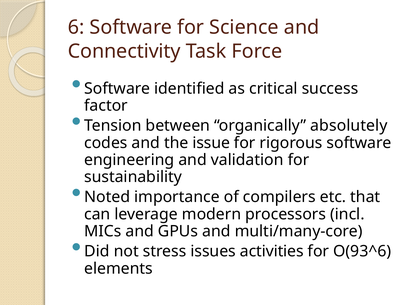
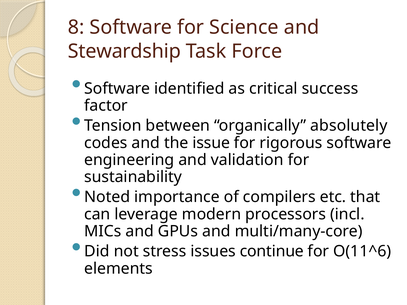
6: 6 -> 8
Connectivity: Connectivity -> Stewardship
activities: activities -> continue
O(93^6: O(93^6 -> O(11^6
